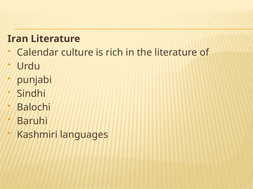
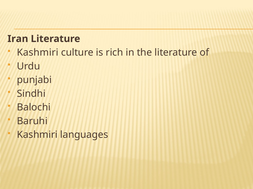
Calendar at (38, 53): Calendar -> Kashmiri
